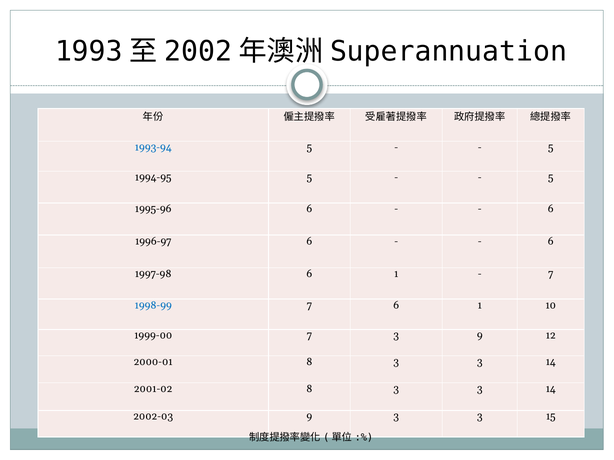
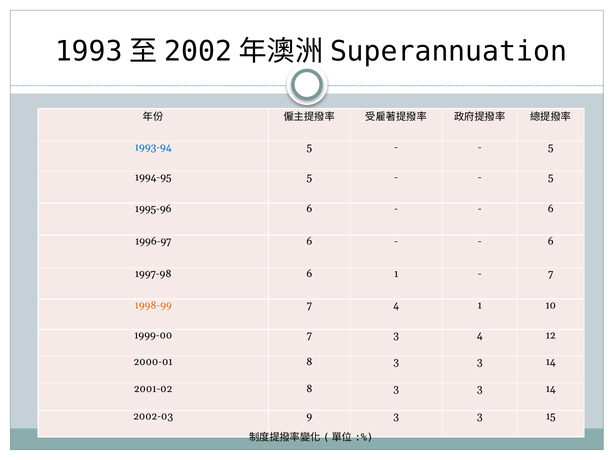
1998-99 colour: blue -> orange
7 6: 6 -> 4
3 9: 9 -> 4
